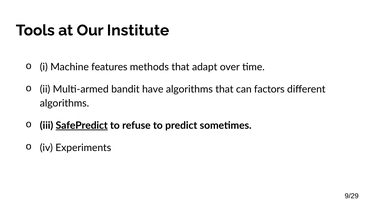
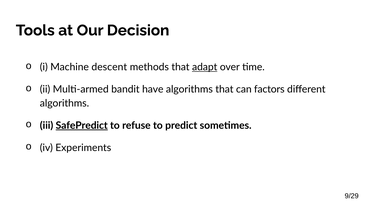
Institute: Institute -> Decision
features: features -> descent
adapt underline: none -> present
